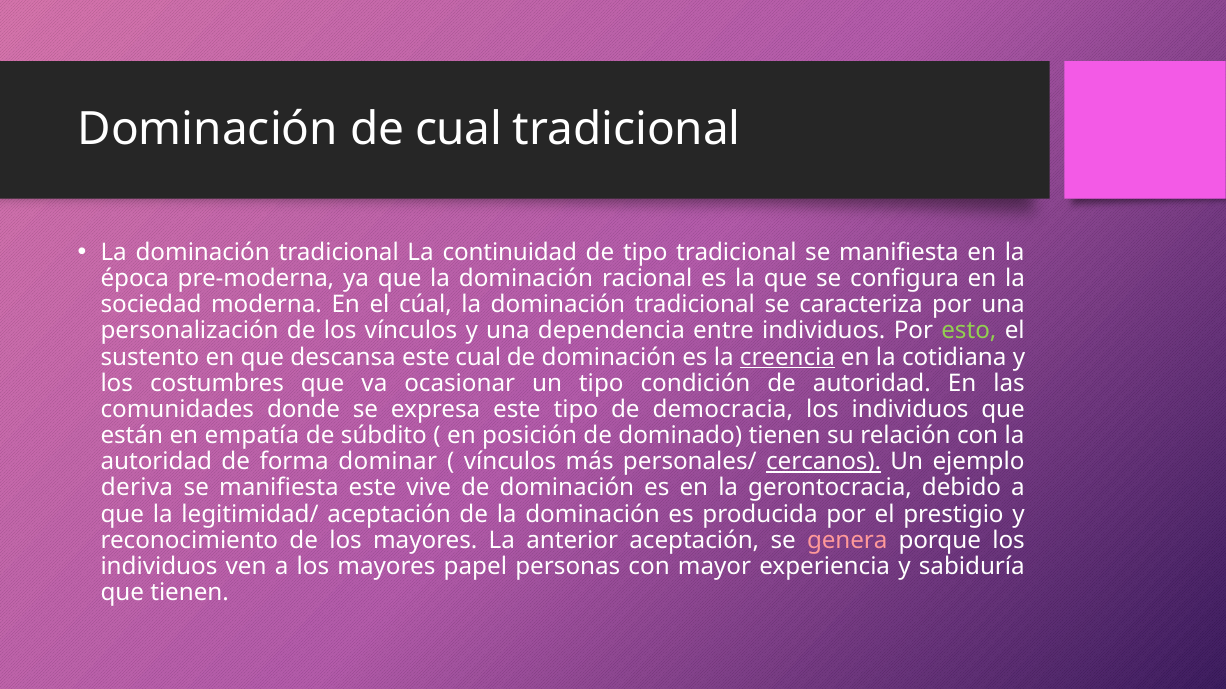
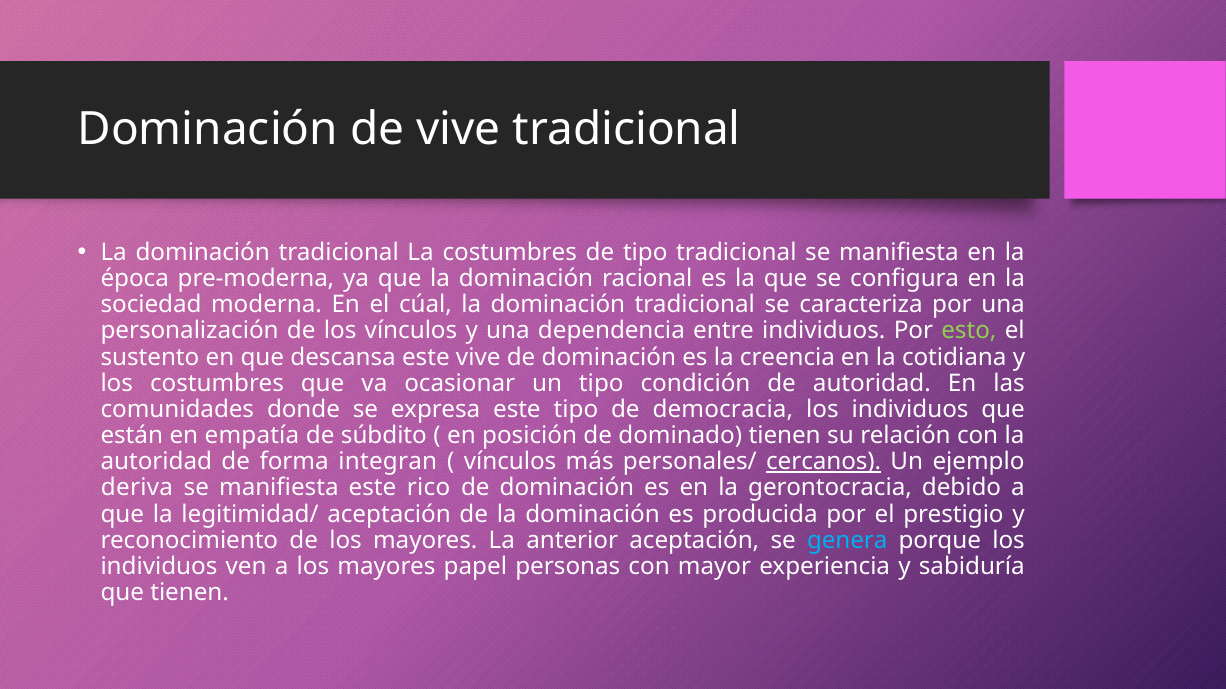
de cual: cual -> vive
La continuidad: continuidad -> costumbres
este cual: cual -> vive
creencia underline: present -> none
dominar: dominar -> integran
vive: vive -> rico
genera colour: pink -> light blue
